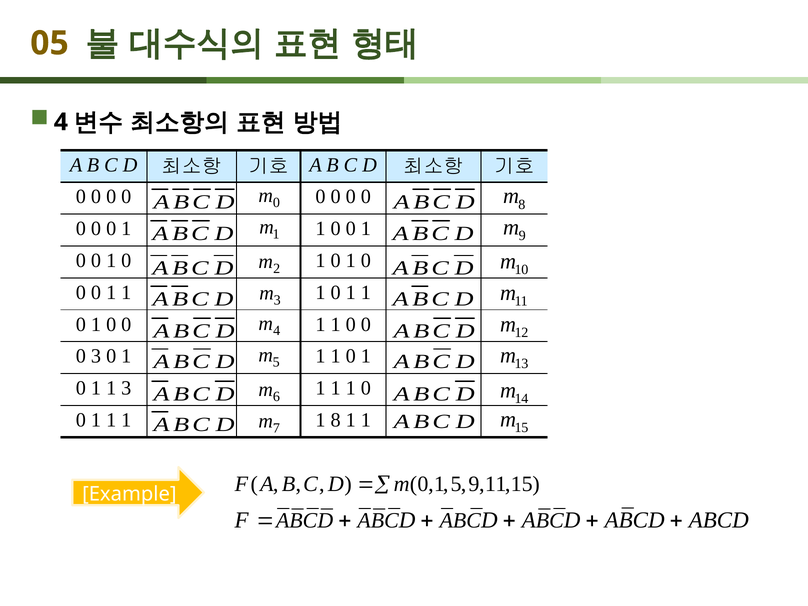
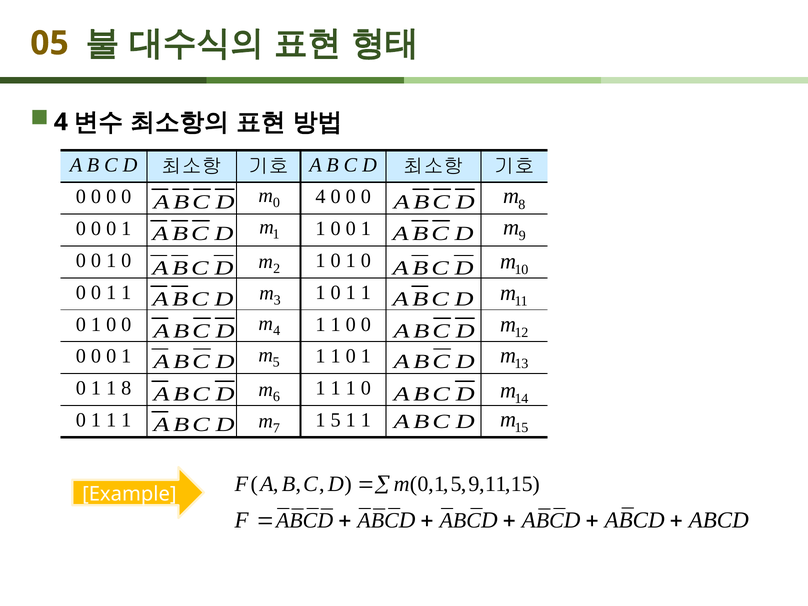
0 at (320, 197): 0 -> 4
3 at (96, 356): 3 -> 0
1 3: 3 -> 8
1 8: 8 -> 5
